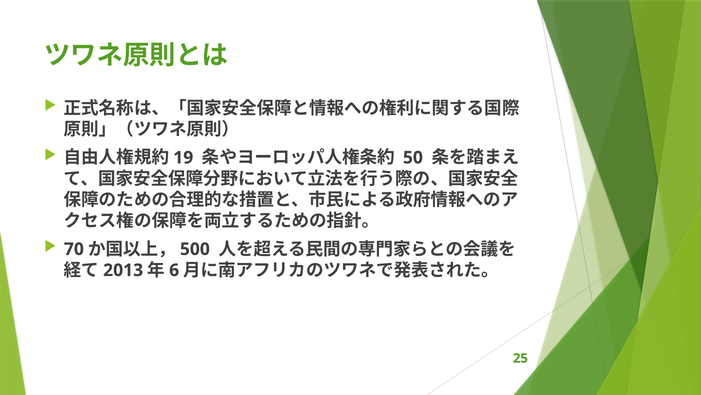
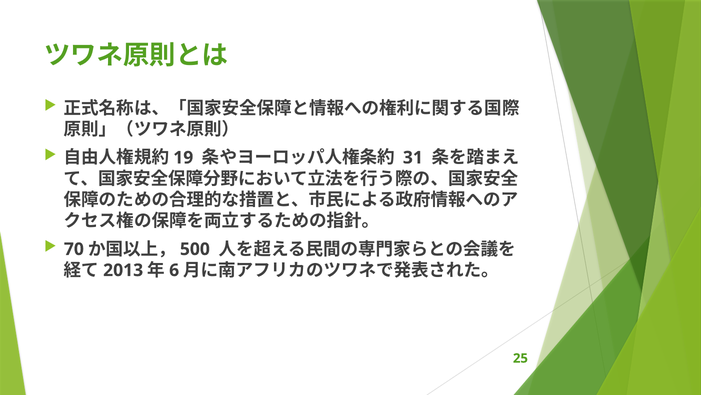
50: 50 -> 31
